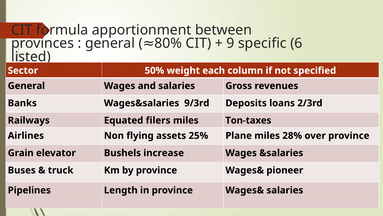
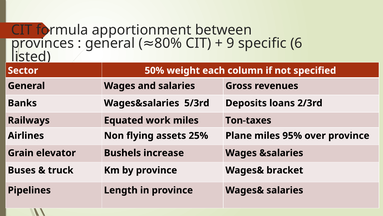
9/3rd: 9/3rd -> 5/3rd
filers: filers -> work
28%: 28% -> 95%
pioneer: pioneer -> bracket
